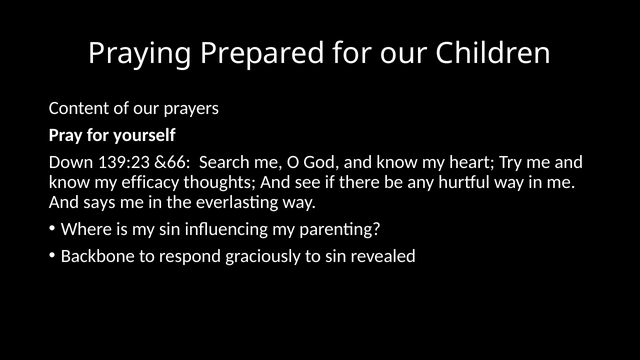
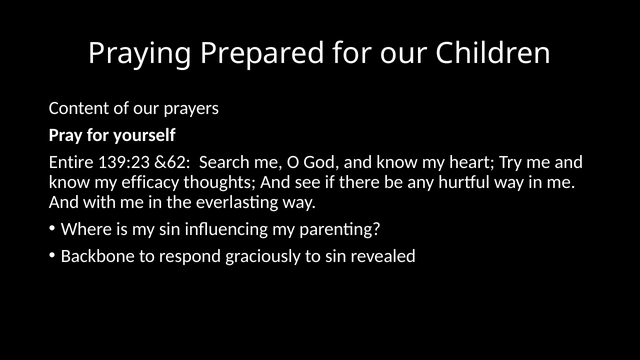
Down: Down -> Entire
&66: &66 -> &62
says: says -> with
